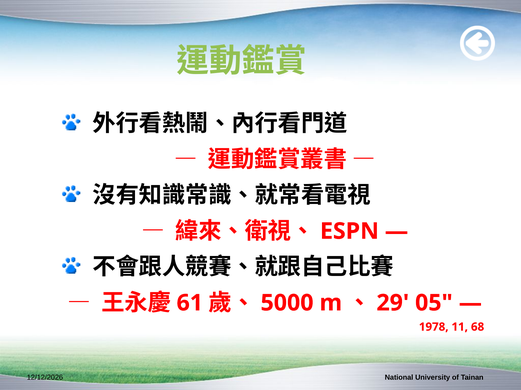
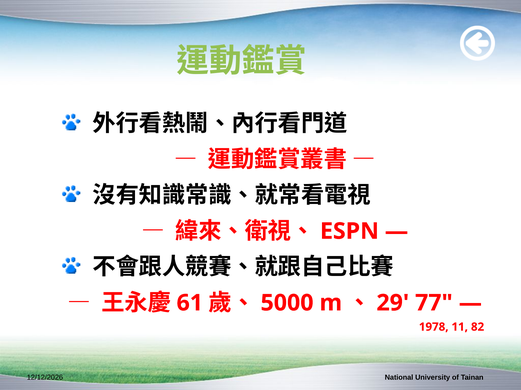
05: 05 -> 77
68: 68 -> 82
